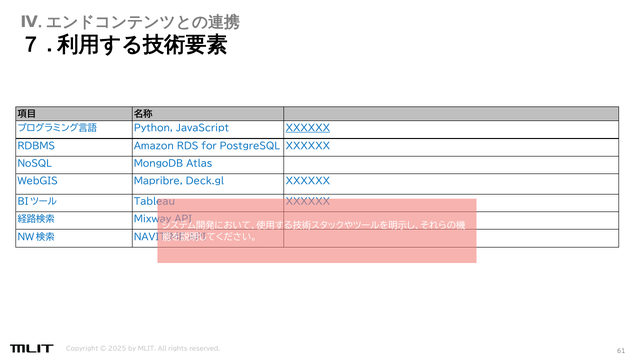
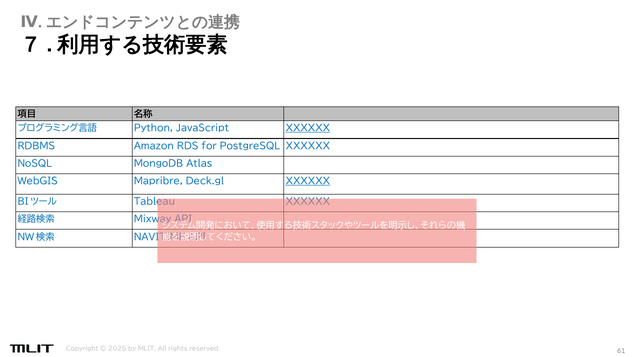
XXXXXX at (308, 181) underline: none -> present
